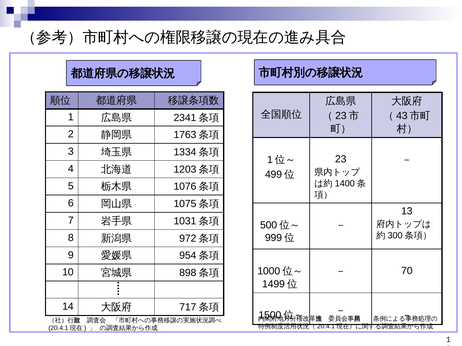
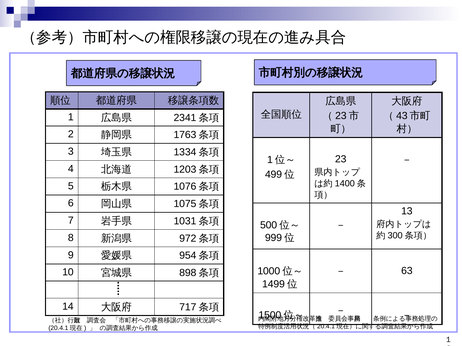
70: 70 -> 63
